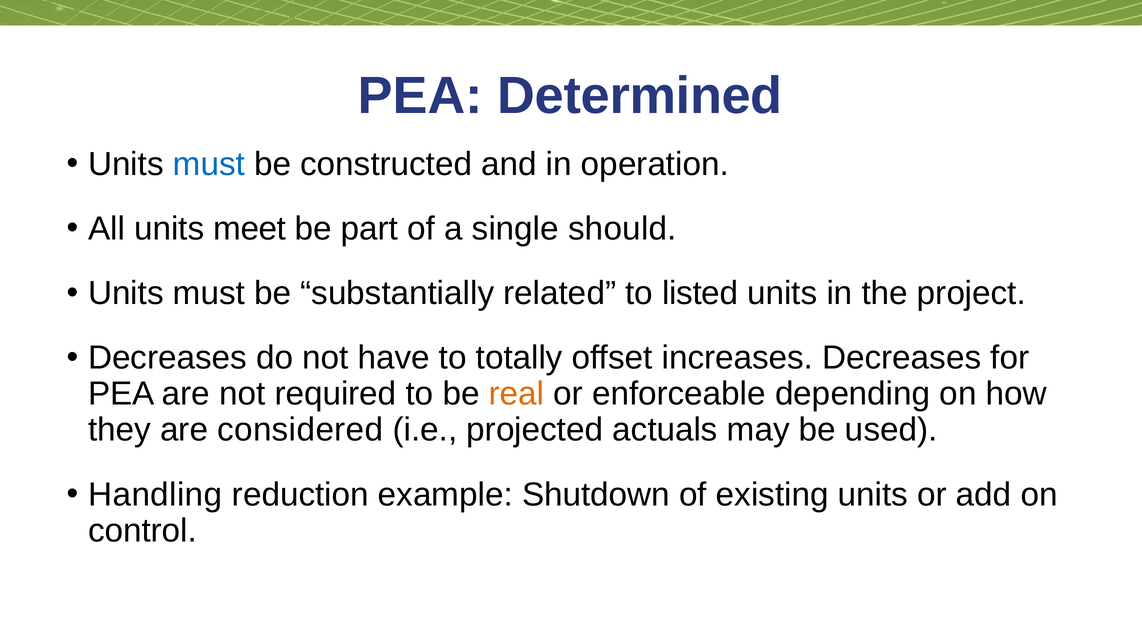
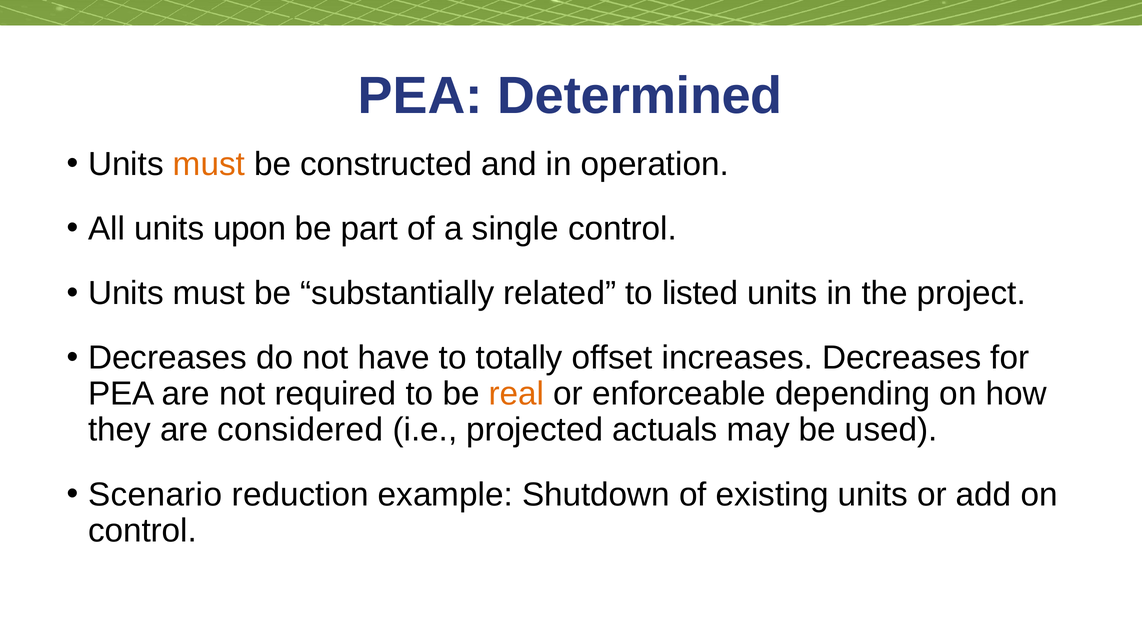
must at (209, 164) colour: blue -> orange
meet: meet -> upon
single should: should -> control
Handling: Handling -> Scenario
